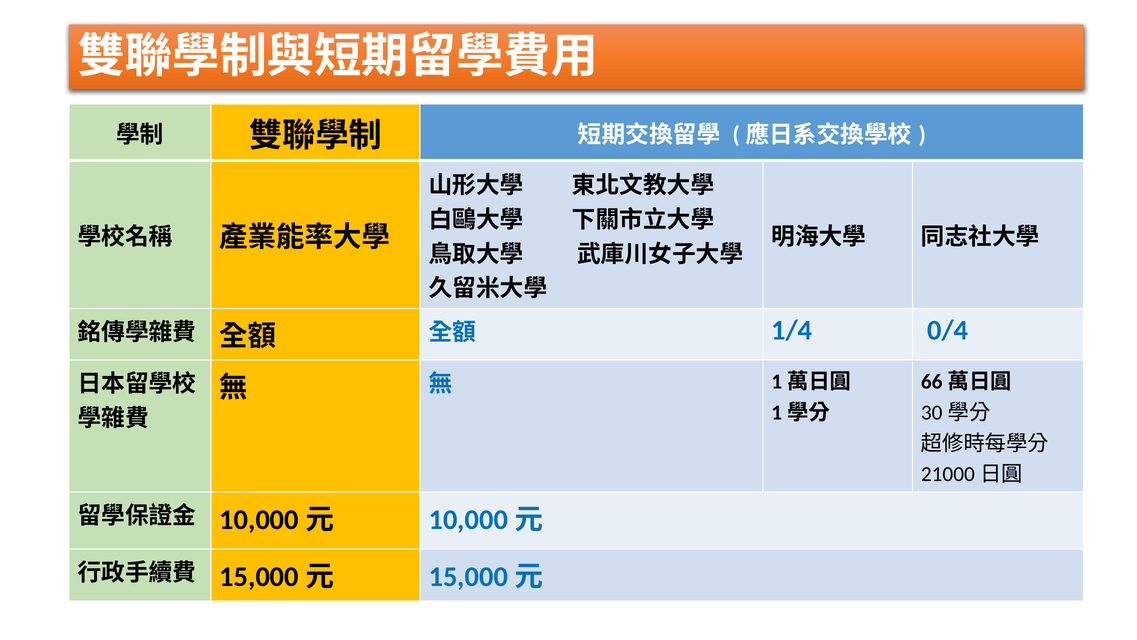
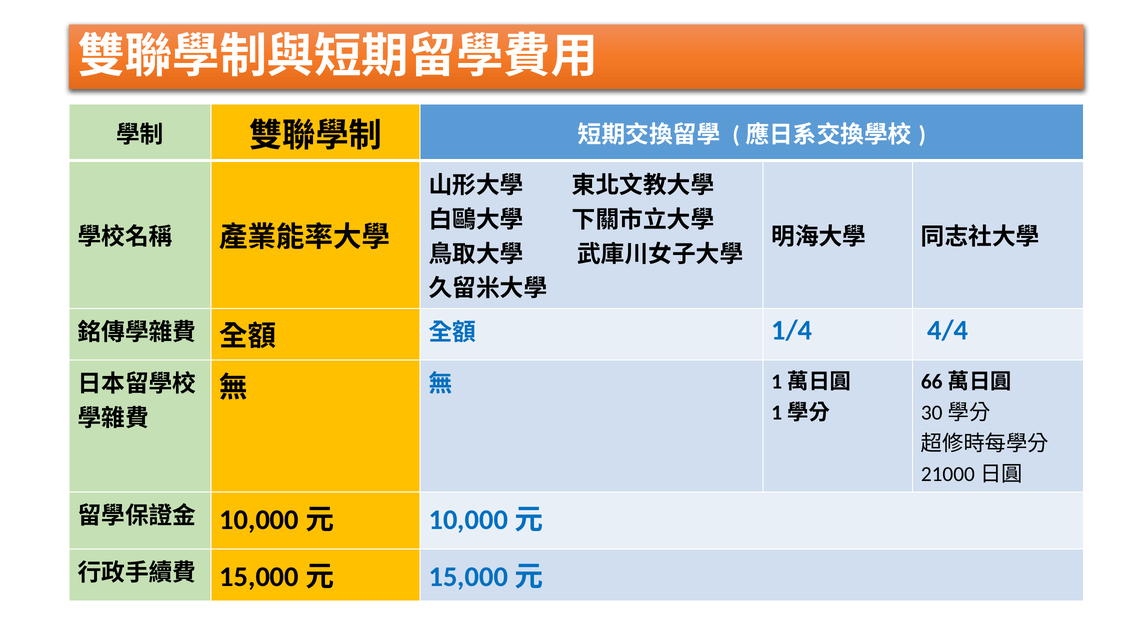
0/4: 0/4 -> 4/4
